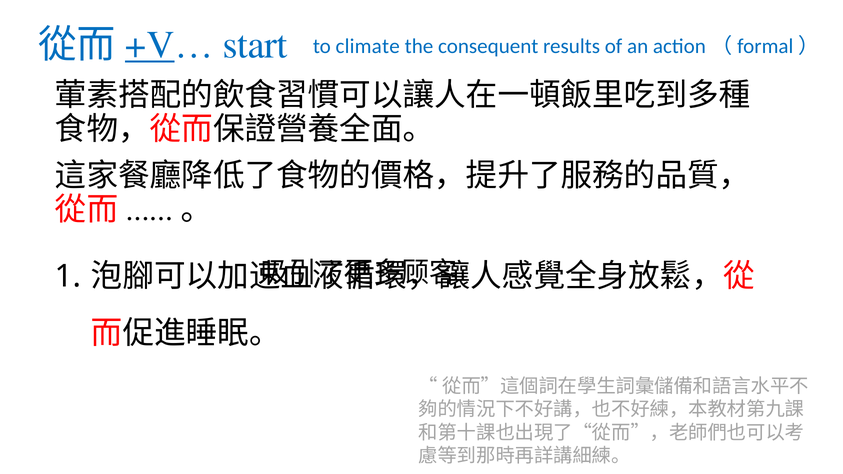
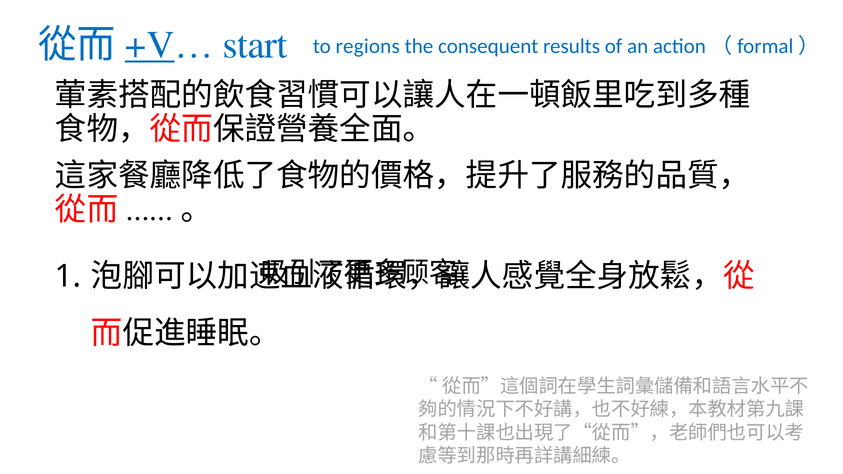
climate: climate -> regions
